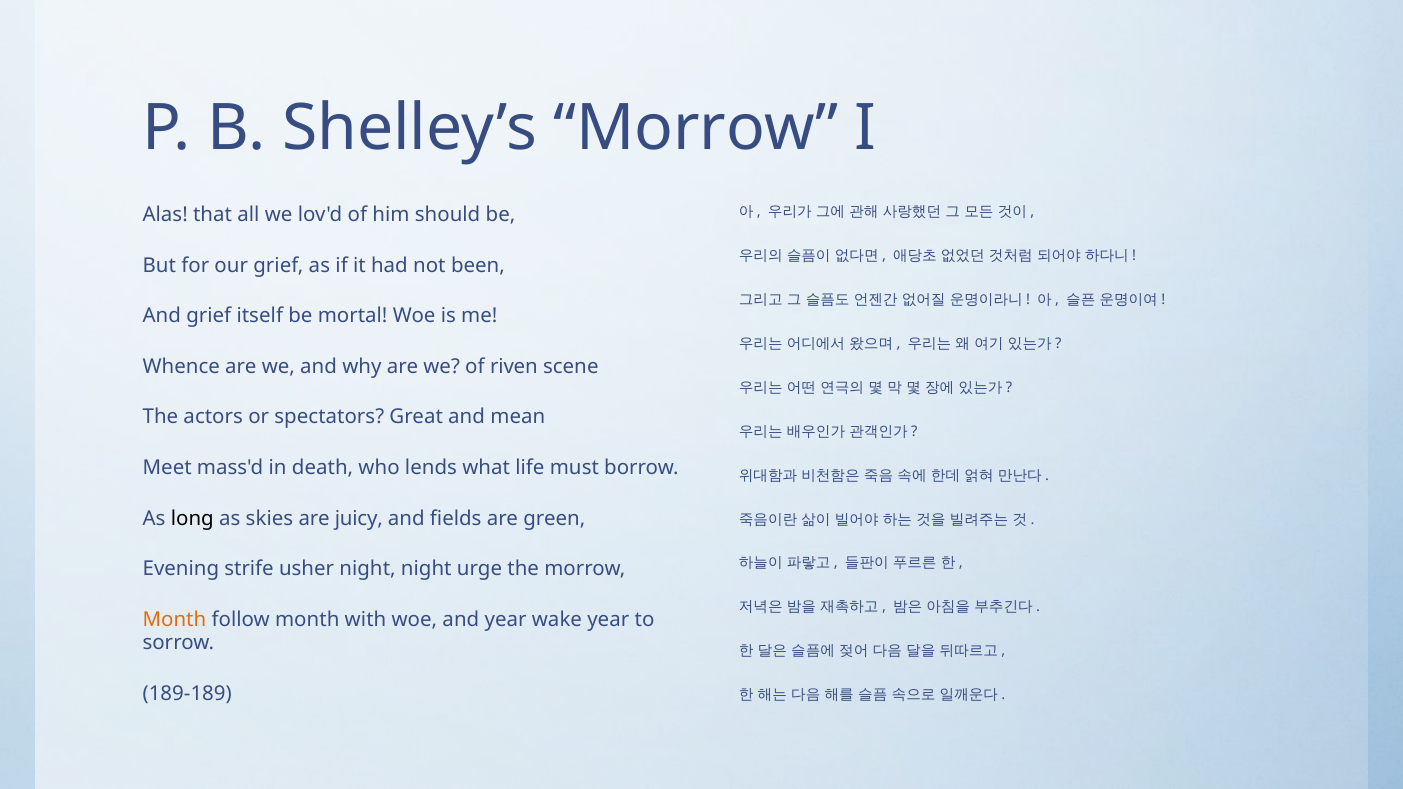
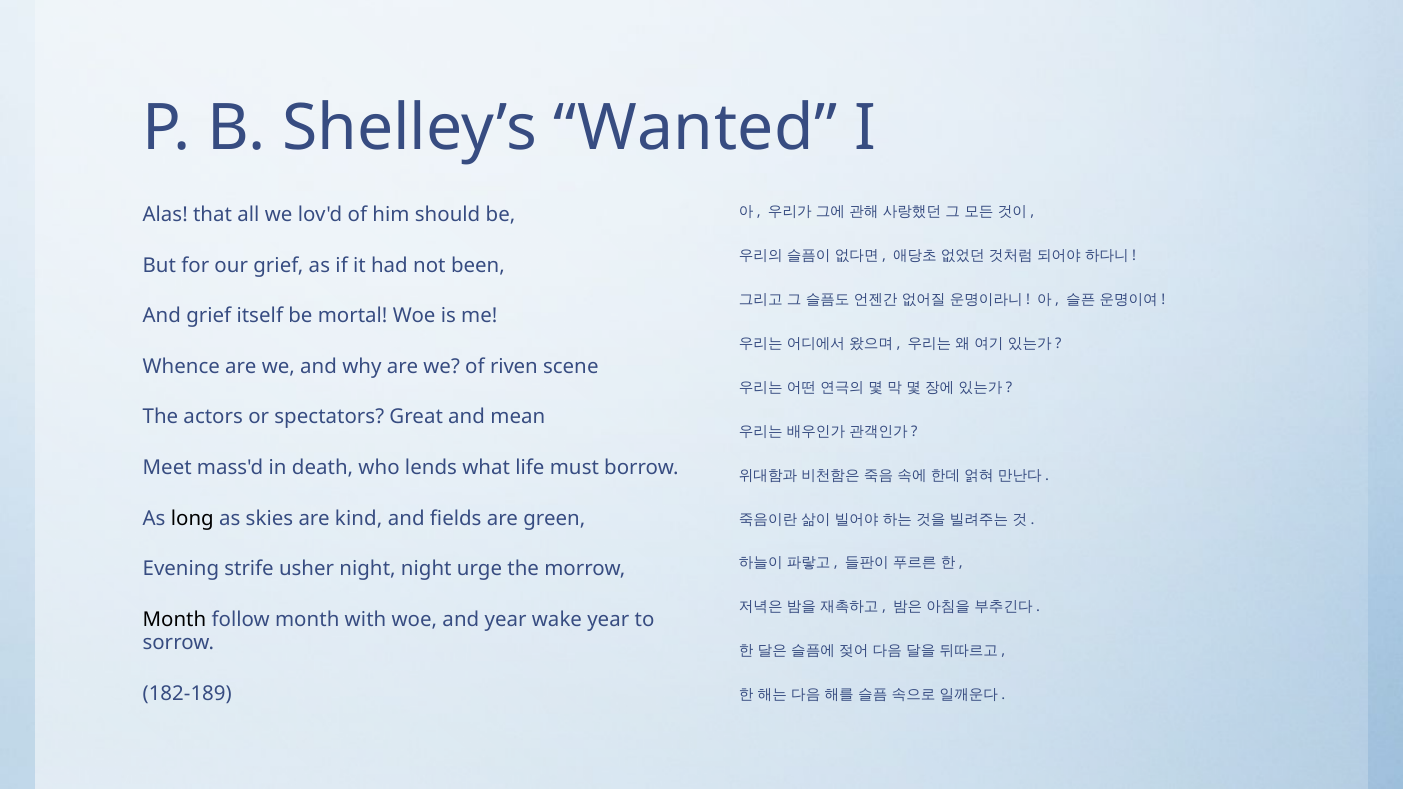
Shelley’s Morrow: Morrow -> Wanted
juicy: juicy -> kind
Month at (174, 620) colour: orange -> black
189-189: 189-189 -> 182-189
